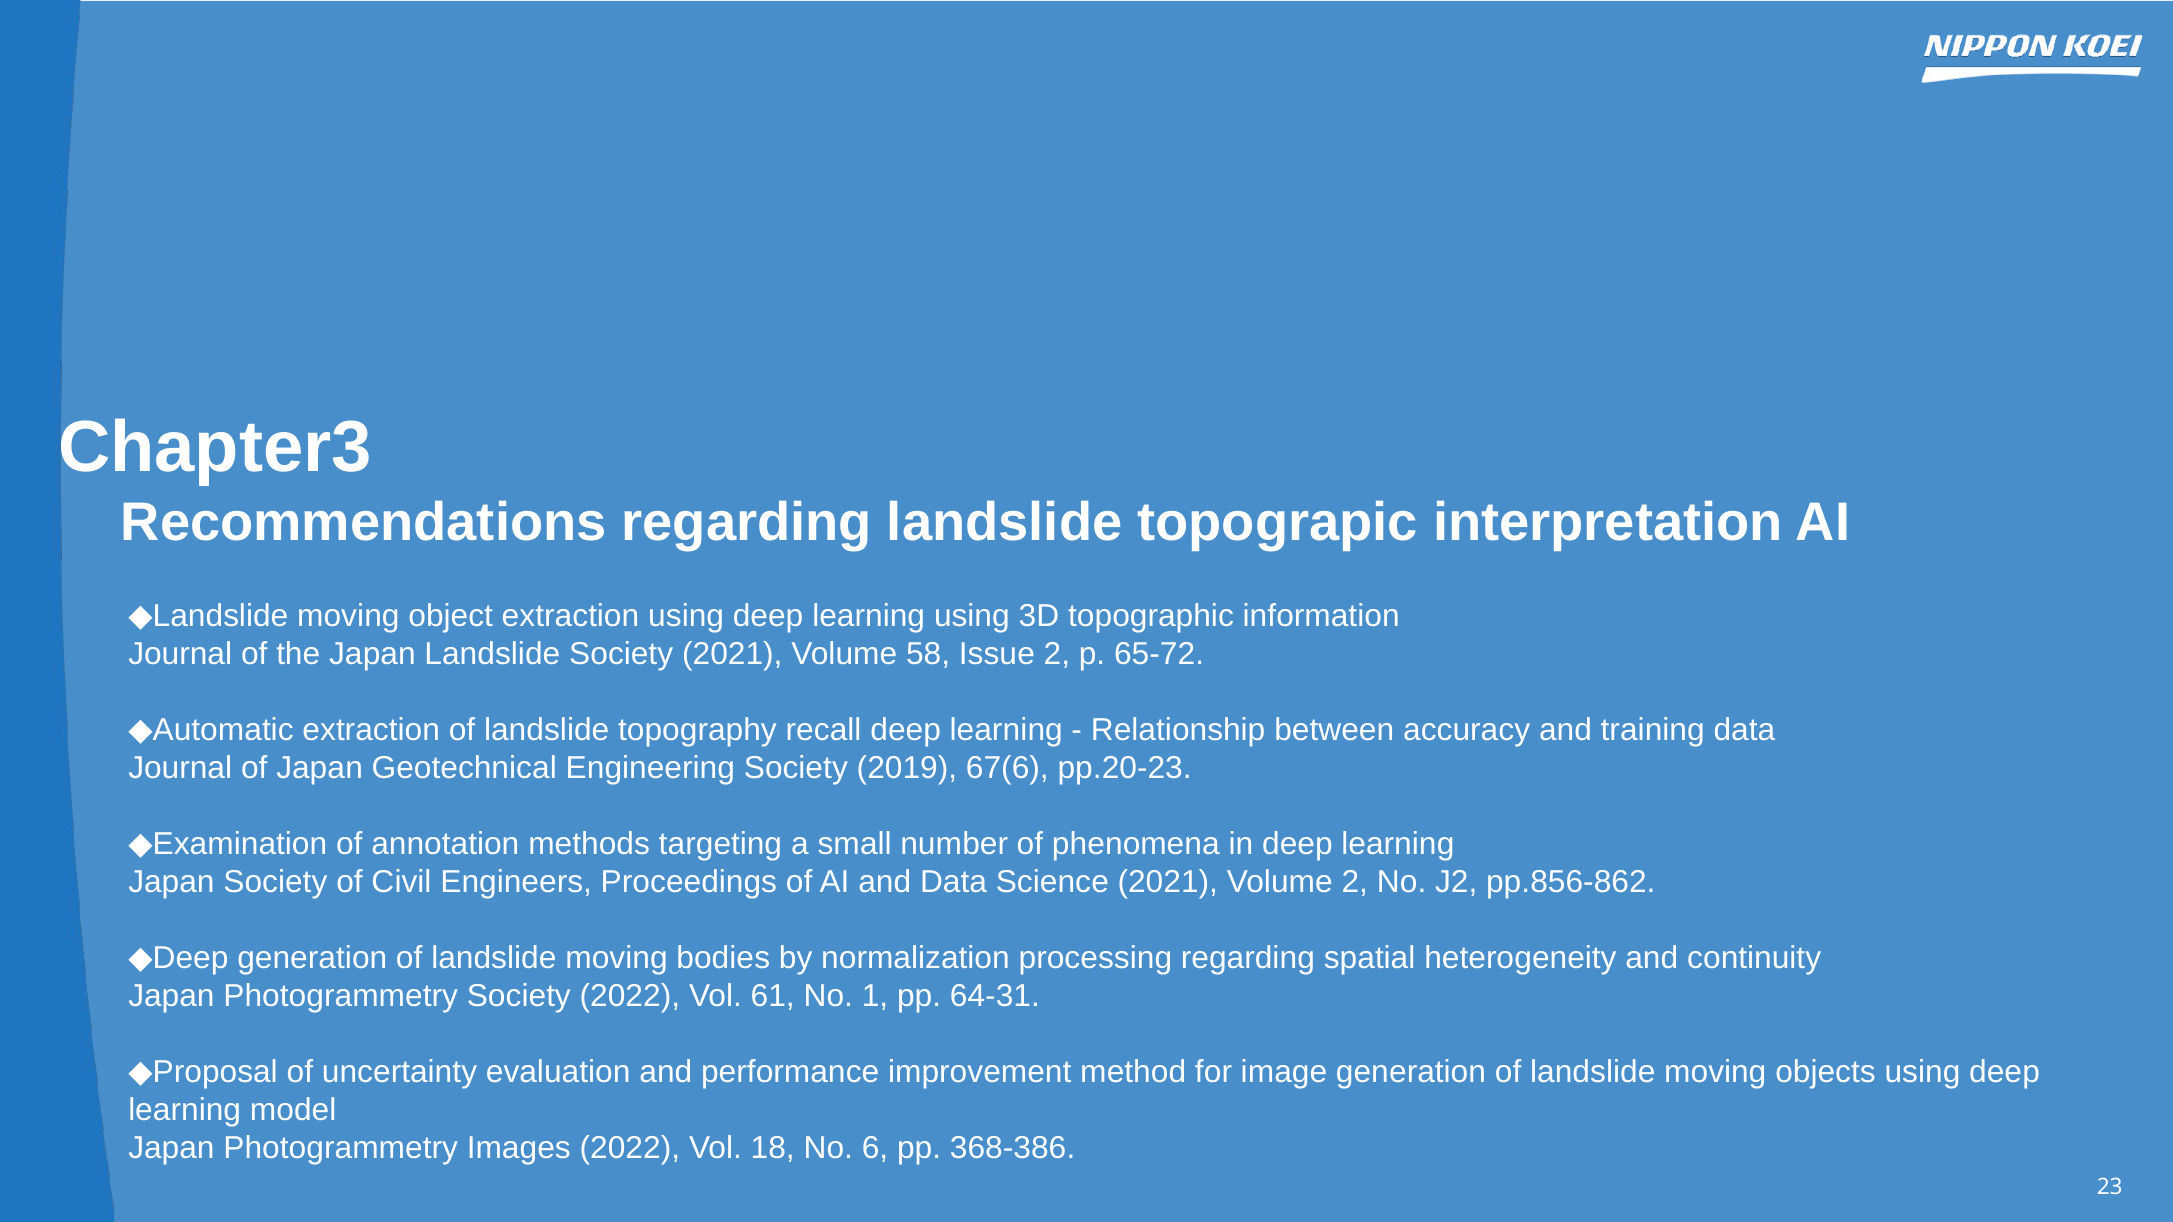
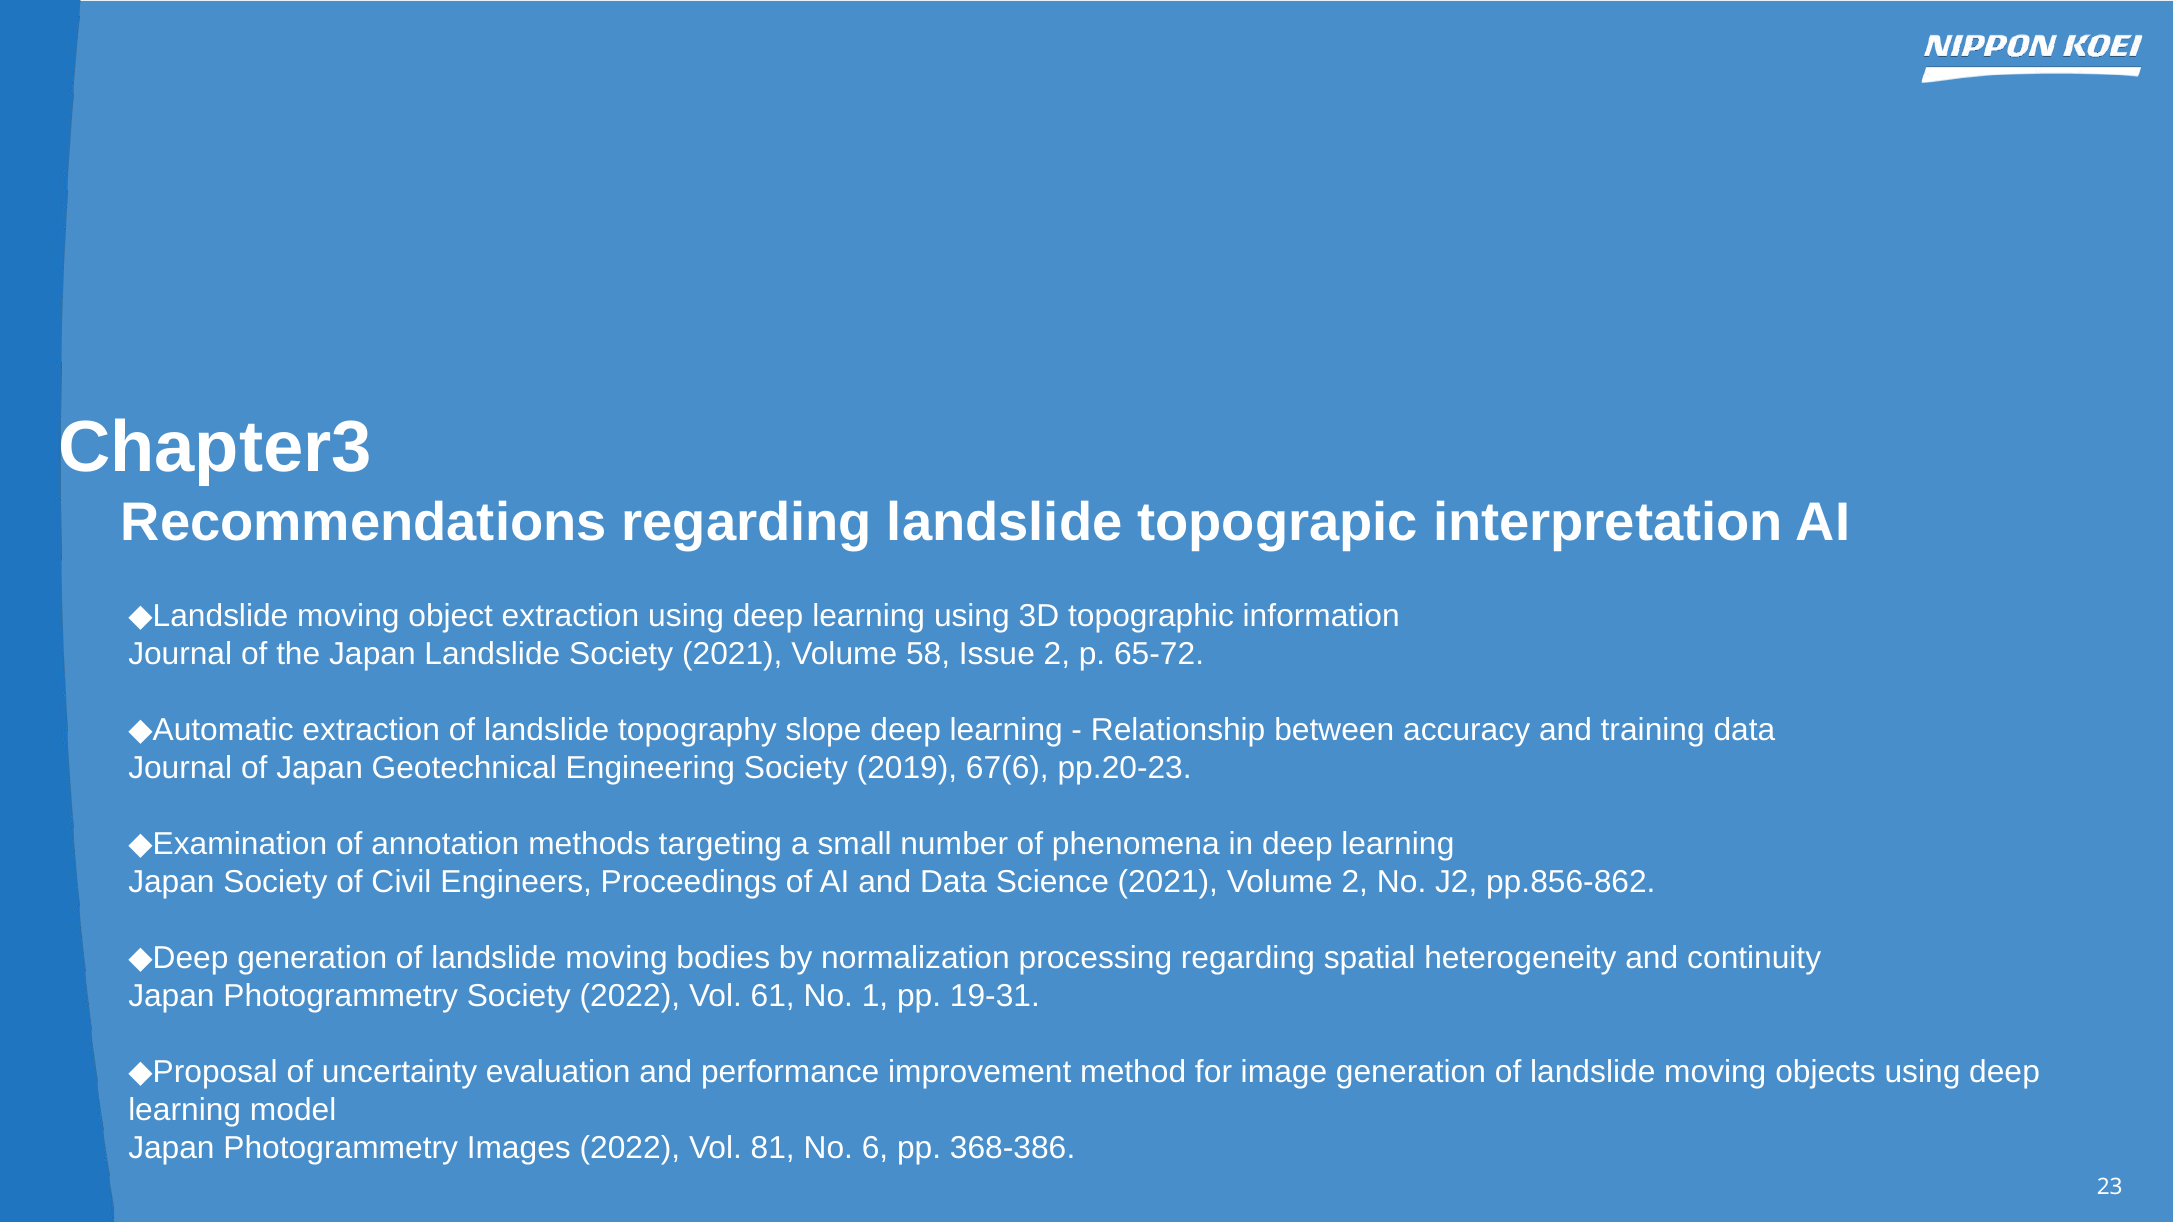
recall: recall -> slope
64-31: 64-31 -> 19-31
18: 18 -> 81
